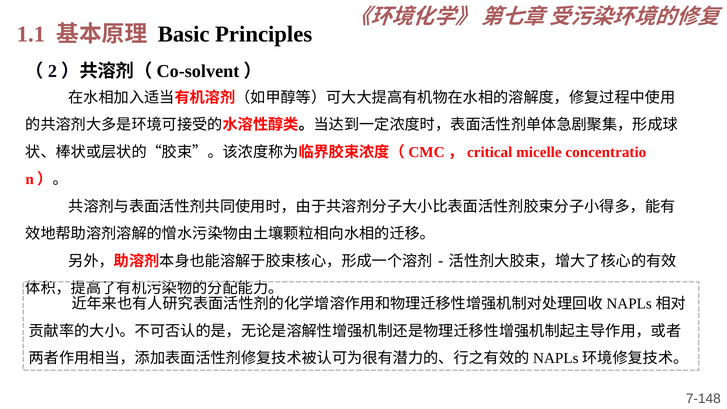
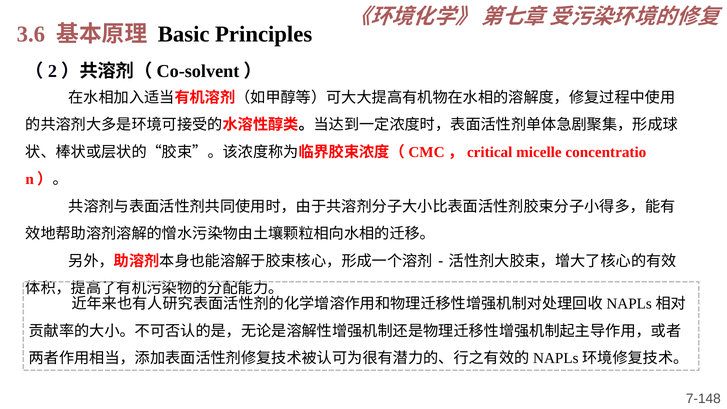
1.1: 1.1 -> 3.6
